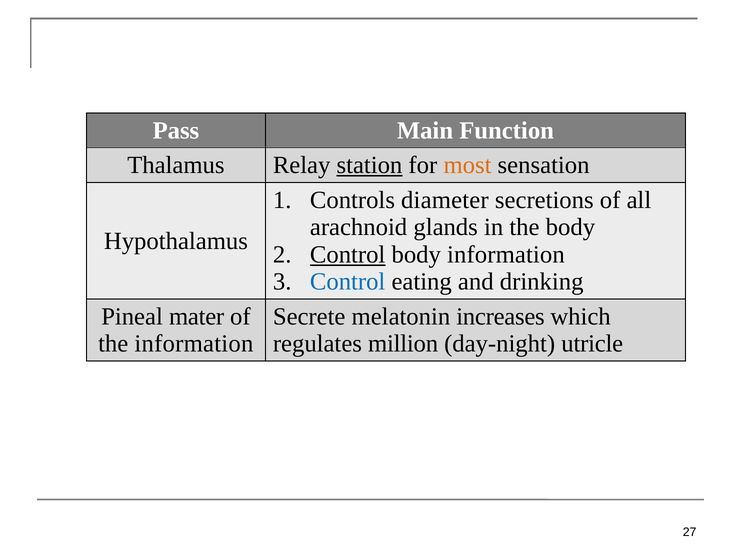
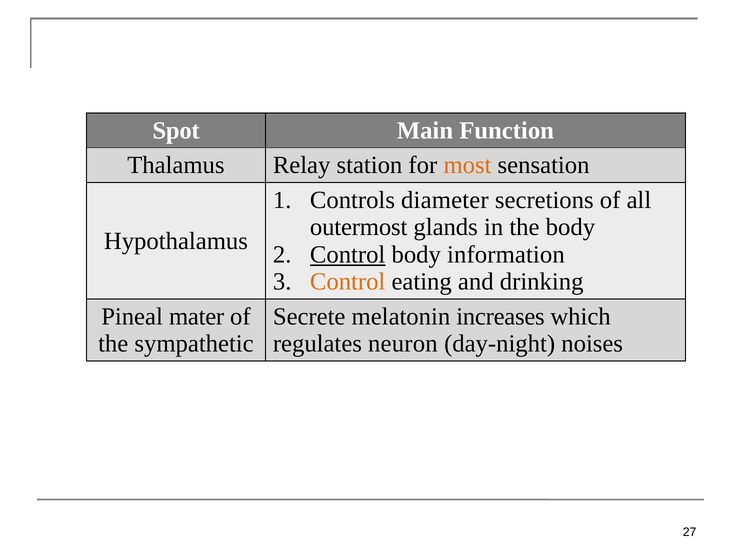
Pass: Pass -> Spot
station underline: present -> none
arachnoid: arachnoid -> outermost
Control at (348, 282) colour: blue -> orange
the information: information -> sympathetic
million: million -> neuron
utricle: utricle -> noises
